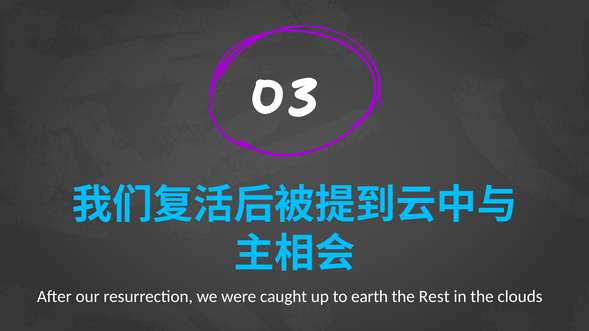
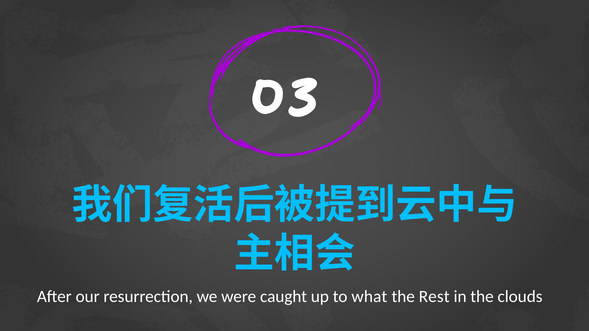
earth: earth -> what
